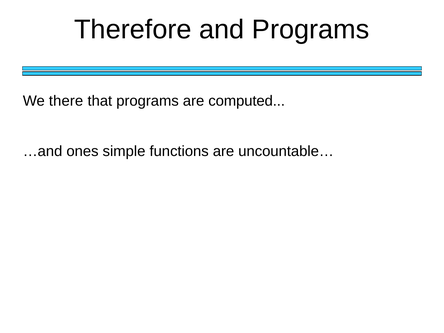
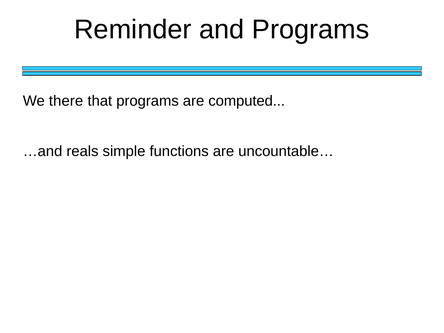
Therefore: Therefore -> Reminder
ones: ones -> reals
